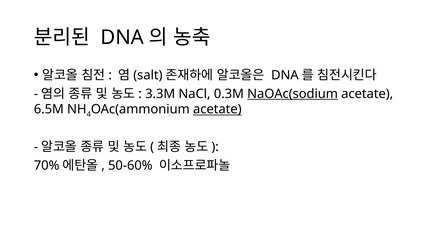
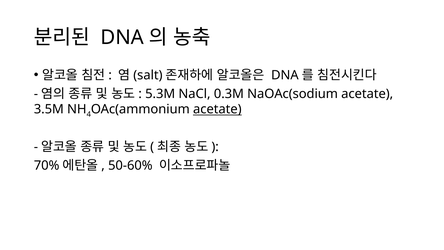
3.3M: 3.3M -> 5.3M
NaOAc(sodium underline: present -> none
6.5M: 6.5M -> 3.5M
